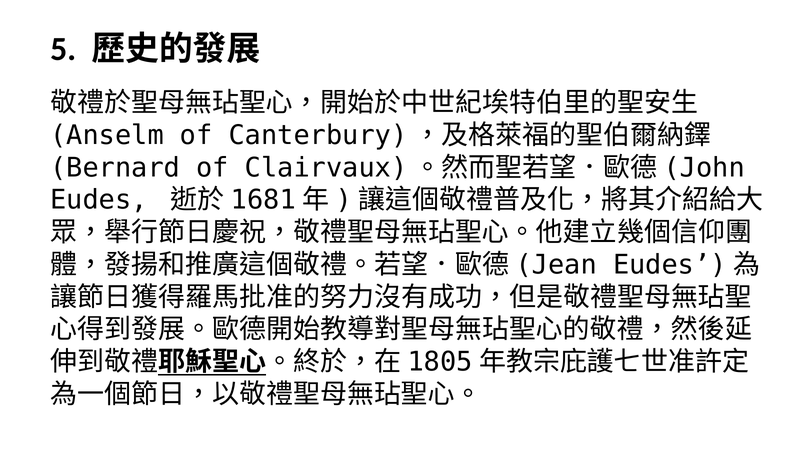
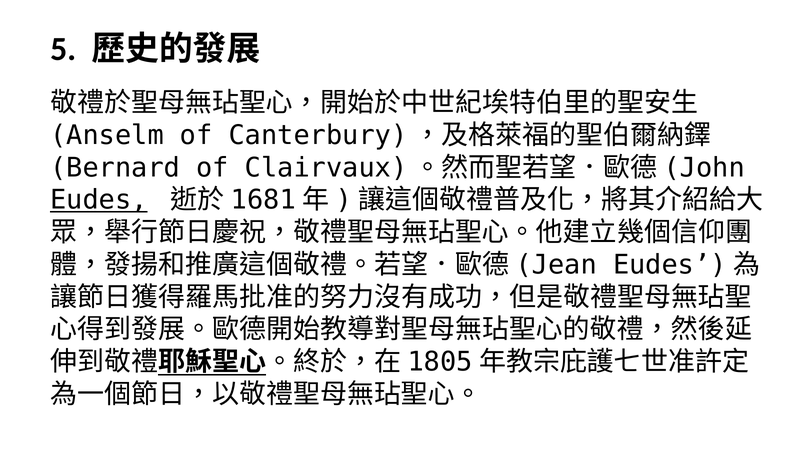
Eudes underline: none -> present
